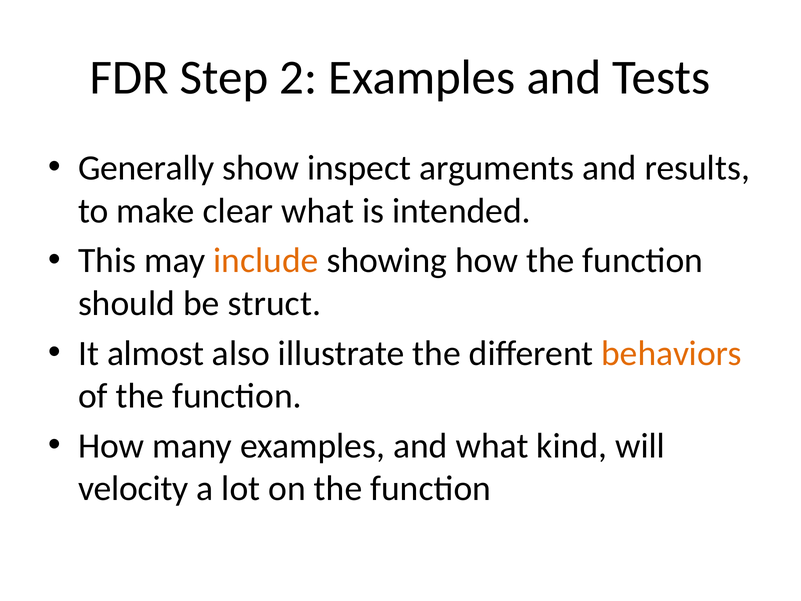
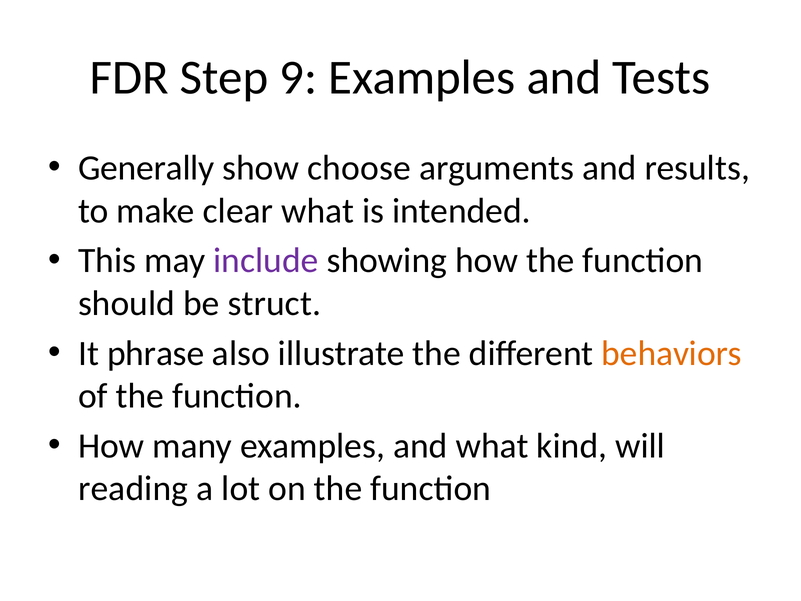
2: 2 -> 9
inspect: inspect -> choose
include colour: orange -> purple
almost: almost -> phrase
velocity: velocity -> reading
